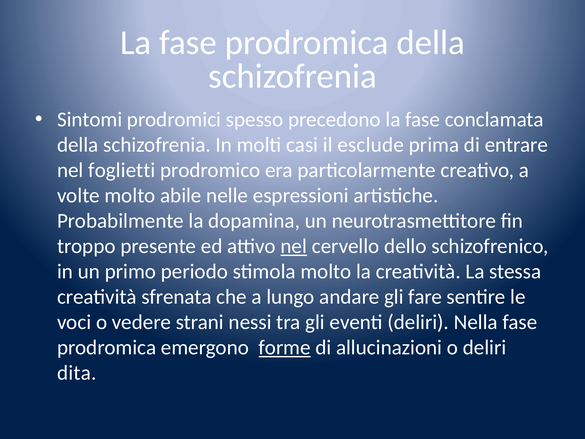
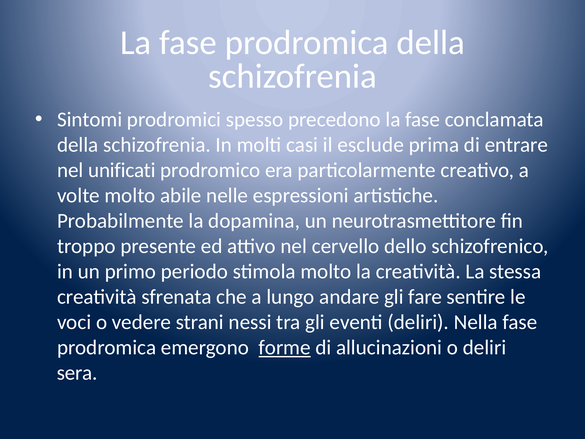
foglietti: foglietti -> unificati
nel at (294, 246) underline: present -> none
dita: dita -> sera
